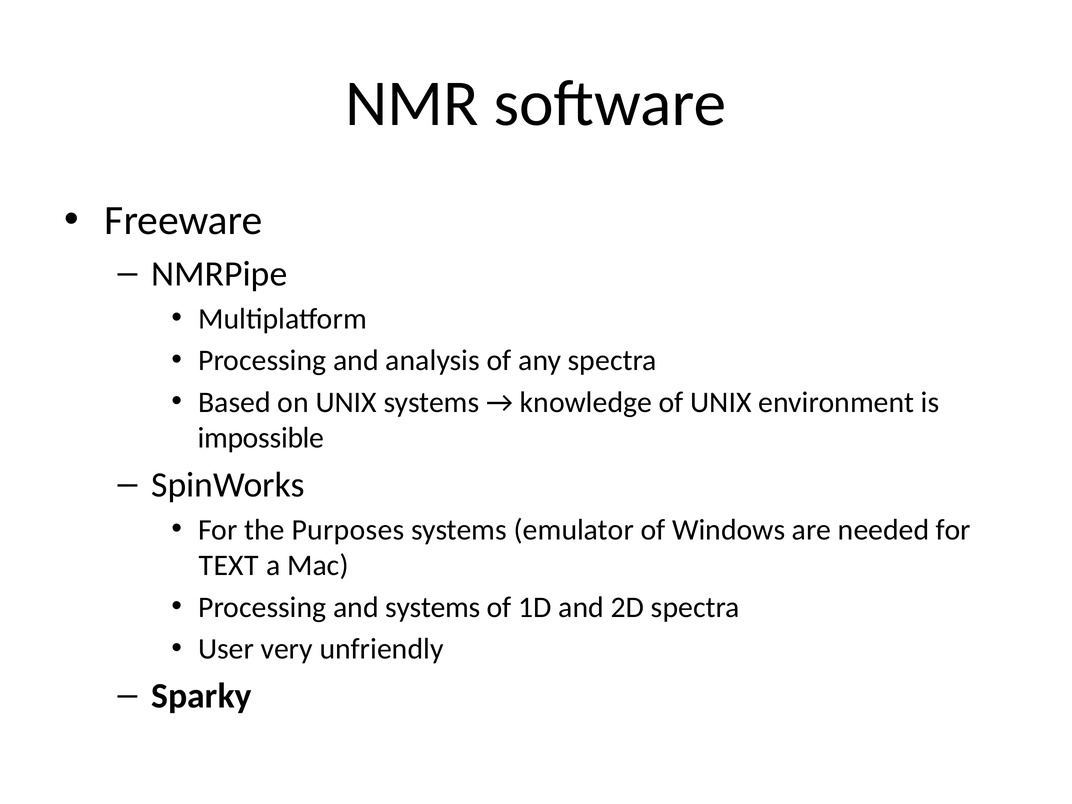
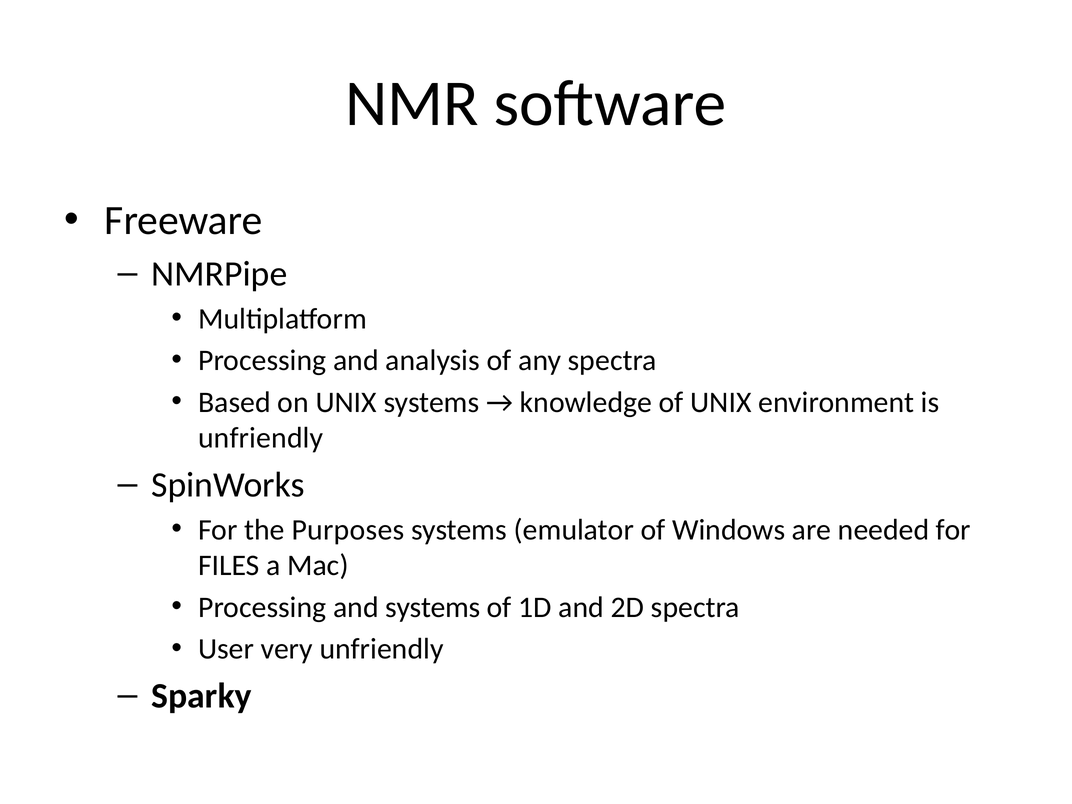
impossible at (261, 438): impossible -> unfriendly
TEXT: TEXT -> FILES
